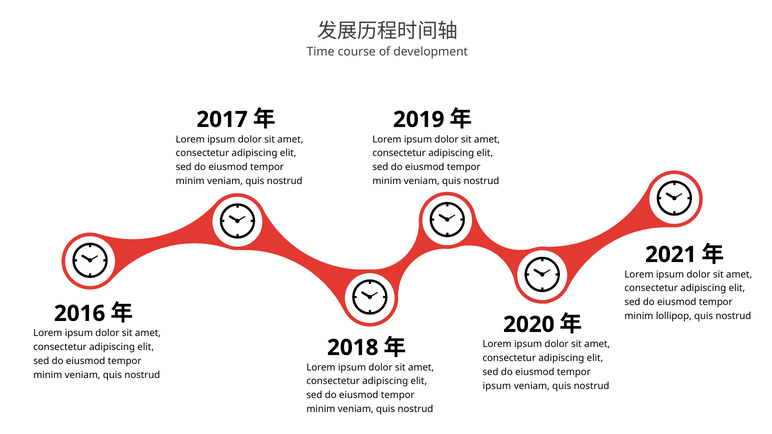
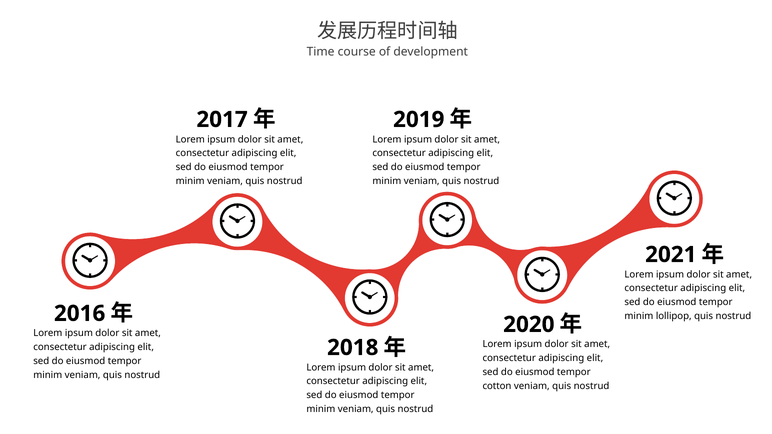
ipsum at (497, 386): ipsum -> cotton
